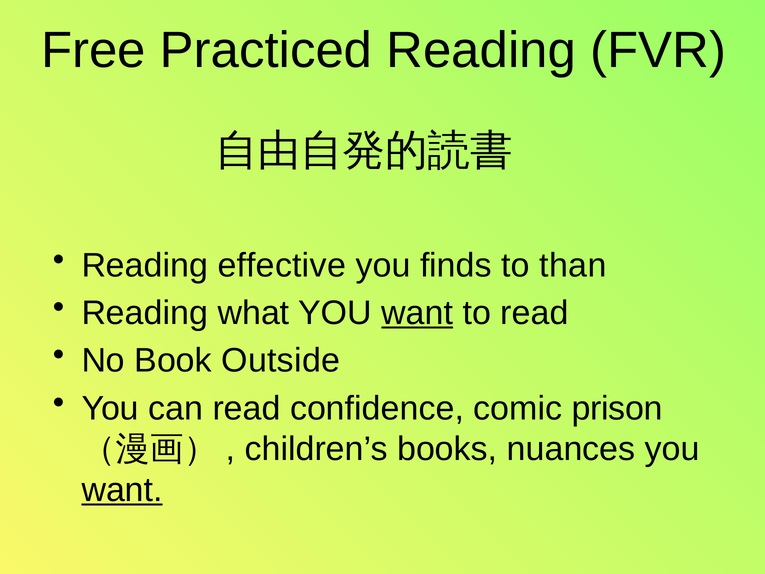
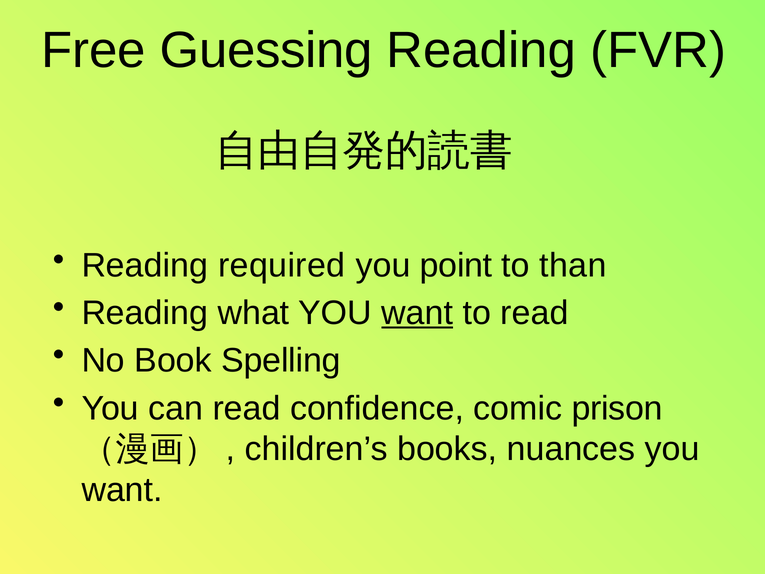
Practiced: Practiced -> Guessing
effective: effective -> required
finds: finds -> point
Outside: Outside -> Spelling
want at (122, 490) underline: present -> none
